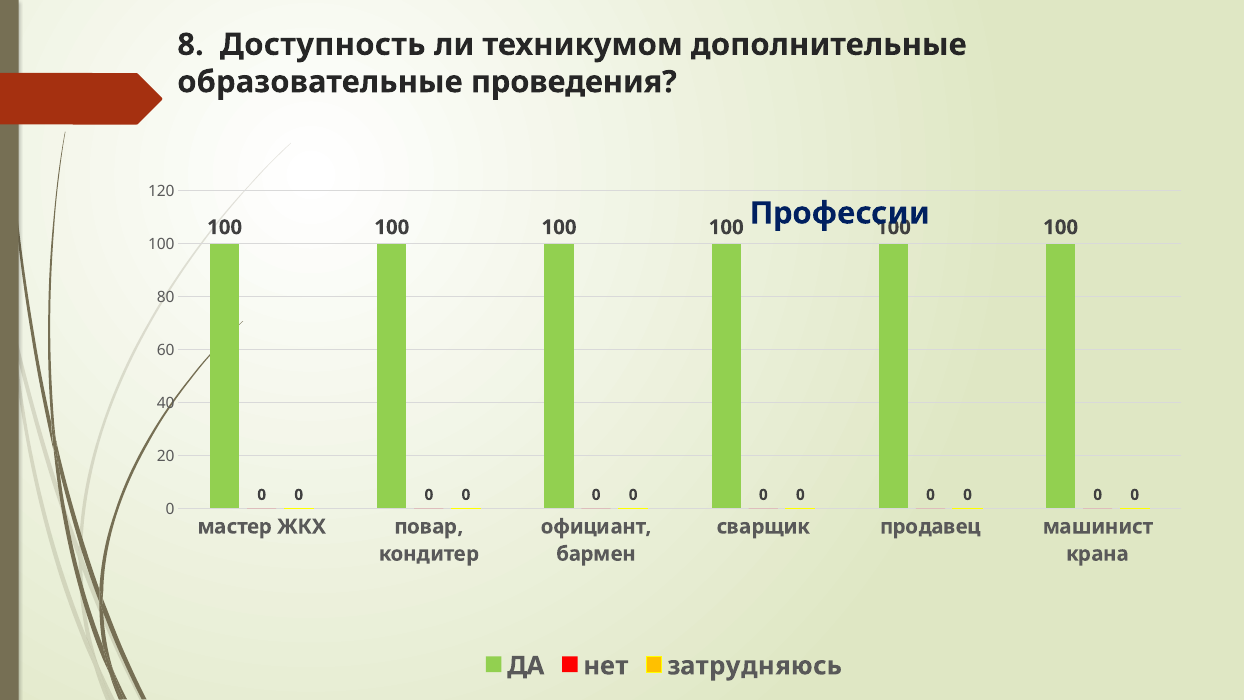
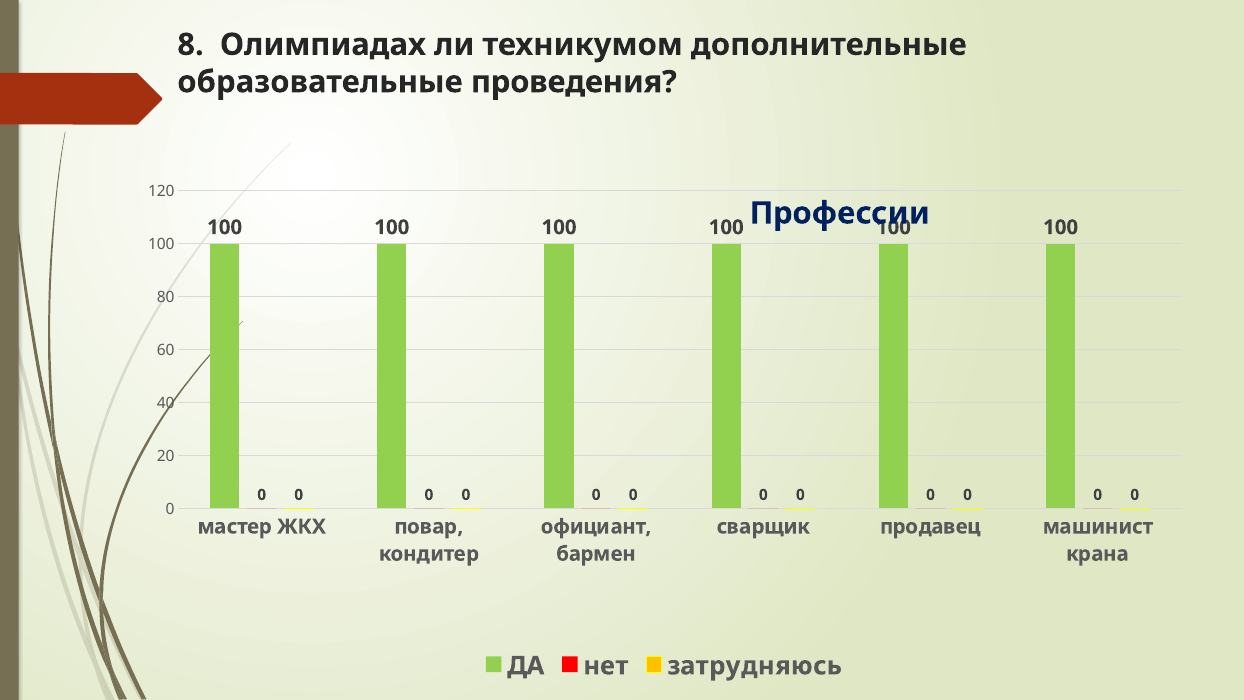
Доступность: Доступность -> Олимпиадах
